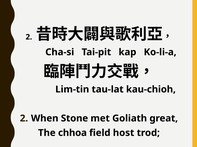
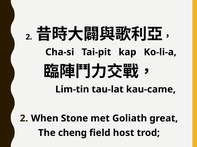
kau-chioh: kau-chioh -> kau-came
chhoa: chhoa -> cheng
